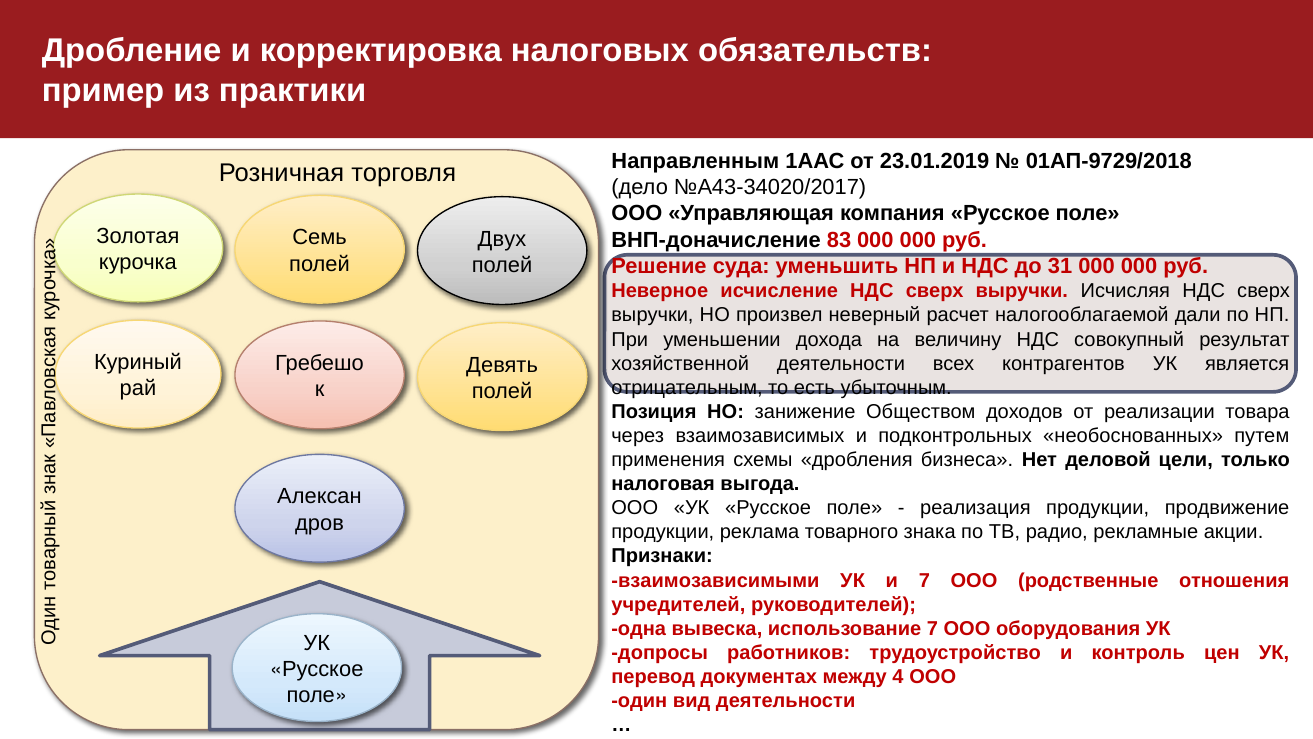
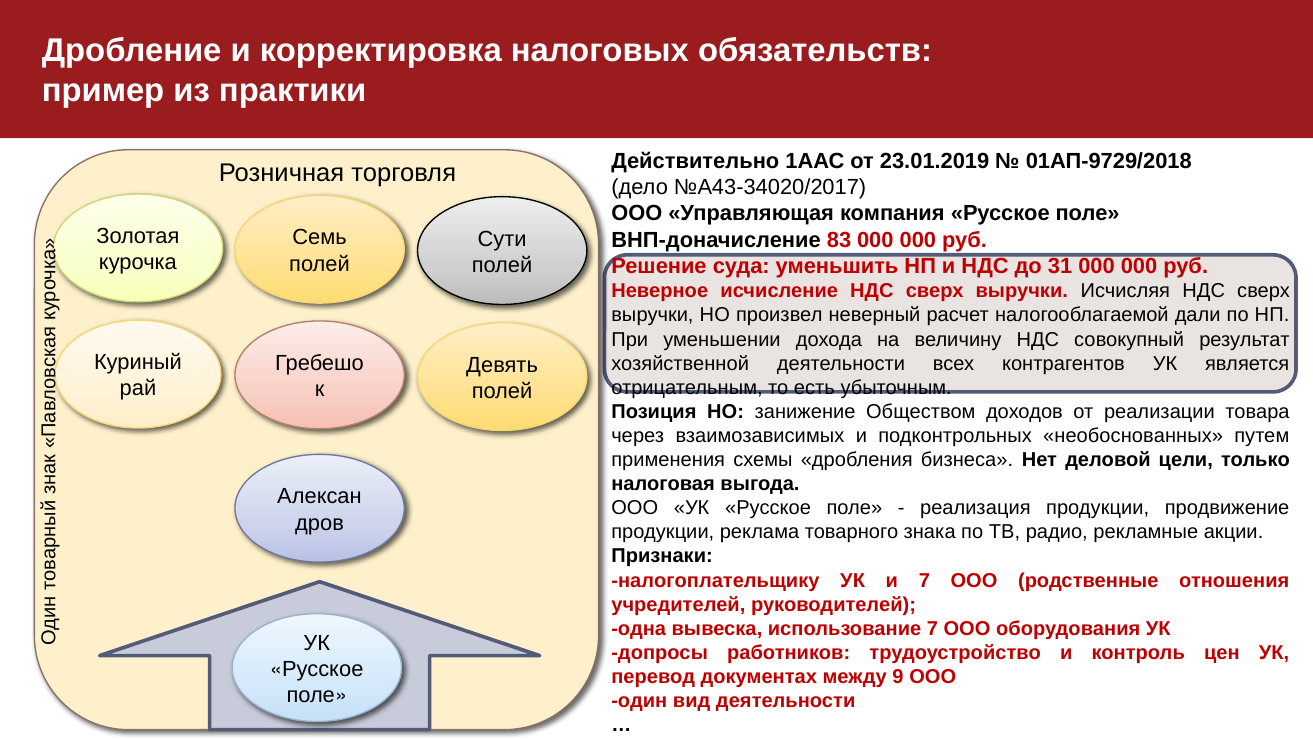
Направленным: Направленным -> Действительно
Двух: Двух -> Сути
взаимозависимыми: взаимозависимыми -> налогоплательщику
4: 4 -> 9
